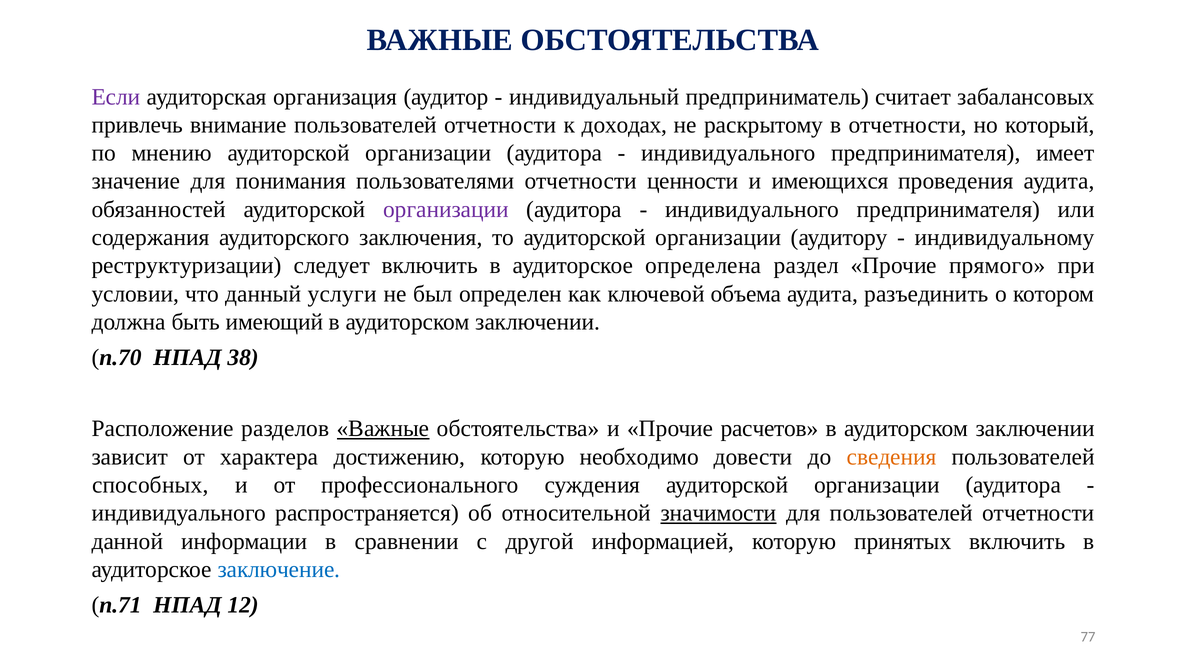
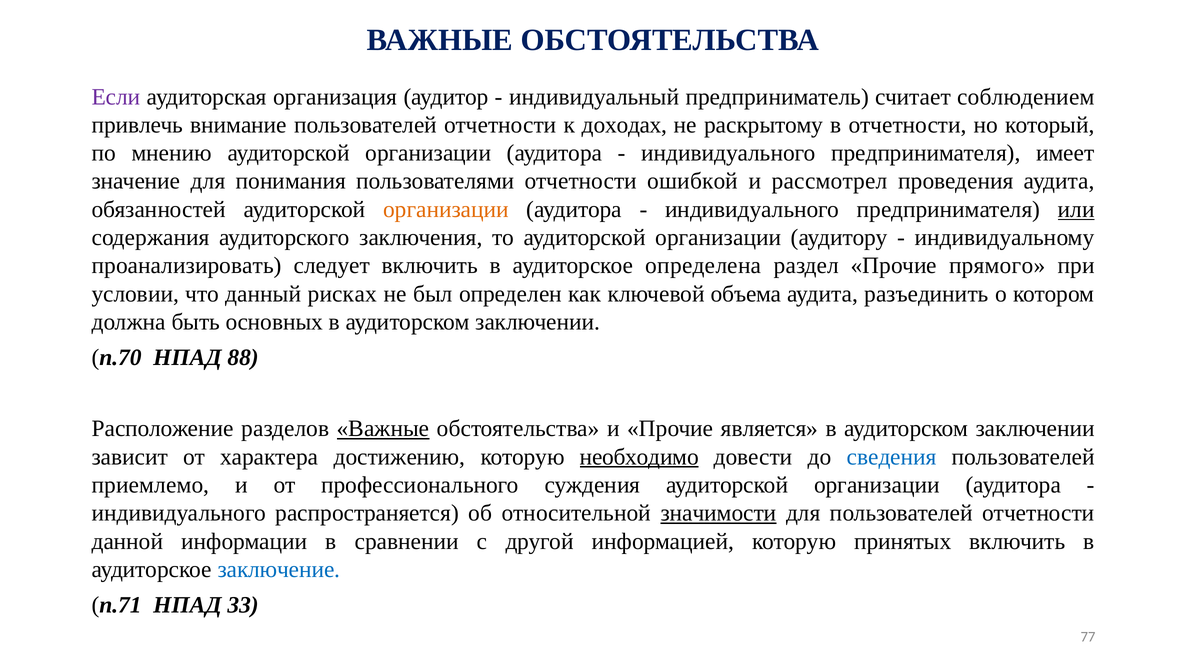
забалансовых: забалансовых -> соблюдением
ценности: ценности -> ошибкой
имеющихся: имеющихся -> рассмотрел
организации at (446, 209) colour: purple -> orange
или underline: none -> present
реструктуризации: реструктуризации -> проанализировать
услуги: услуги -> рисках
имеющий: имеющий -> основных
38: 38 -> 88
расчетов: расчетов -> является
необходимо underline: none -> present
сведения colour: orange -> blue
способных: способных -> приемлемо
12: 12 -> 33
